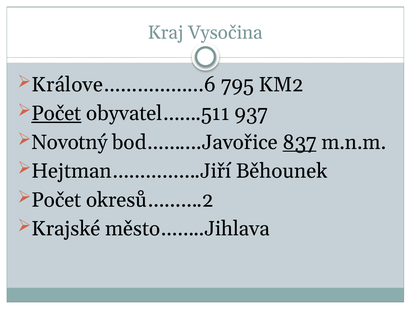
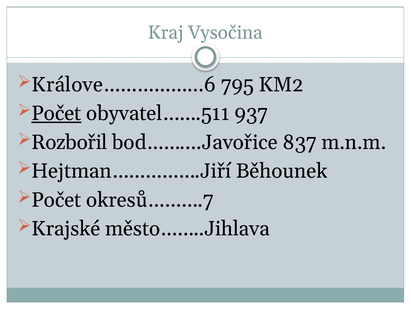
Novotný: Novotný -> Rozbořil
837 underline: present -> none
okresů……….2: okresů……….2 -> okresů……….7
